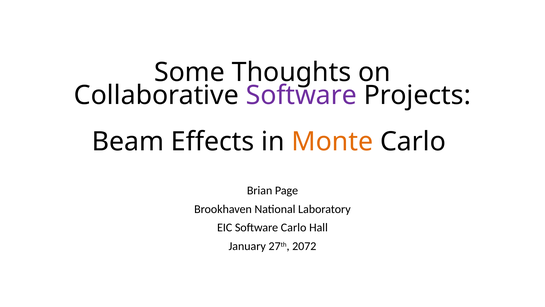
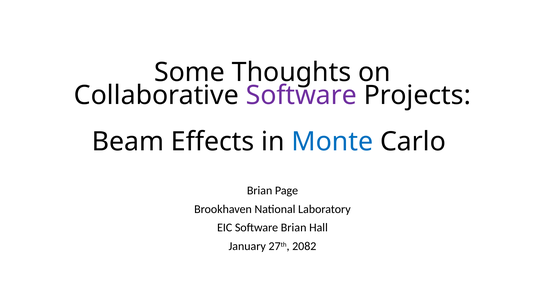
Monte colour: orange -> blue
Software Carlo: Carlo -> Brian
2072: 2072 -> 2082
